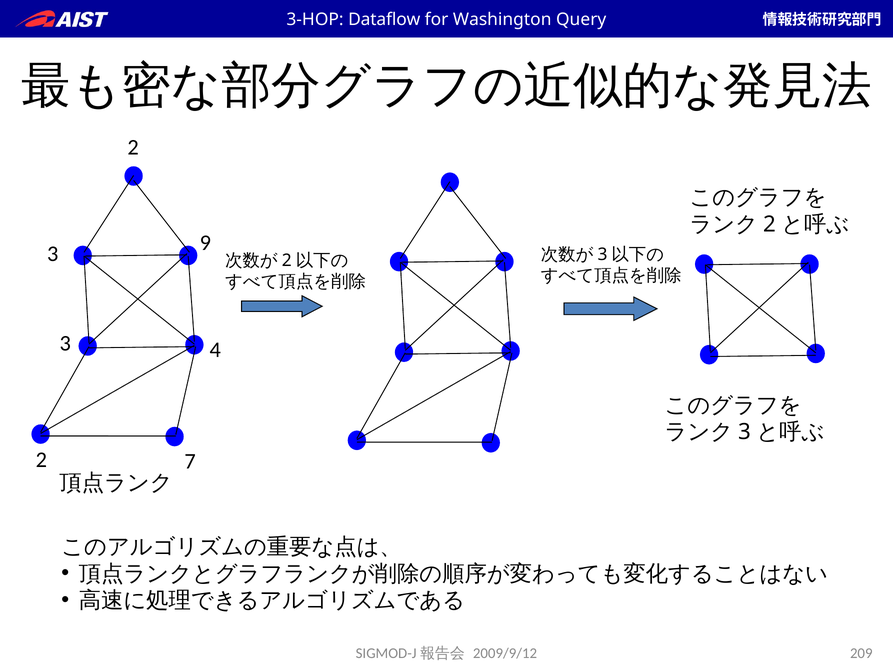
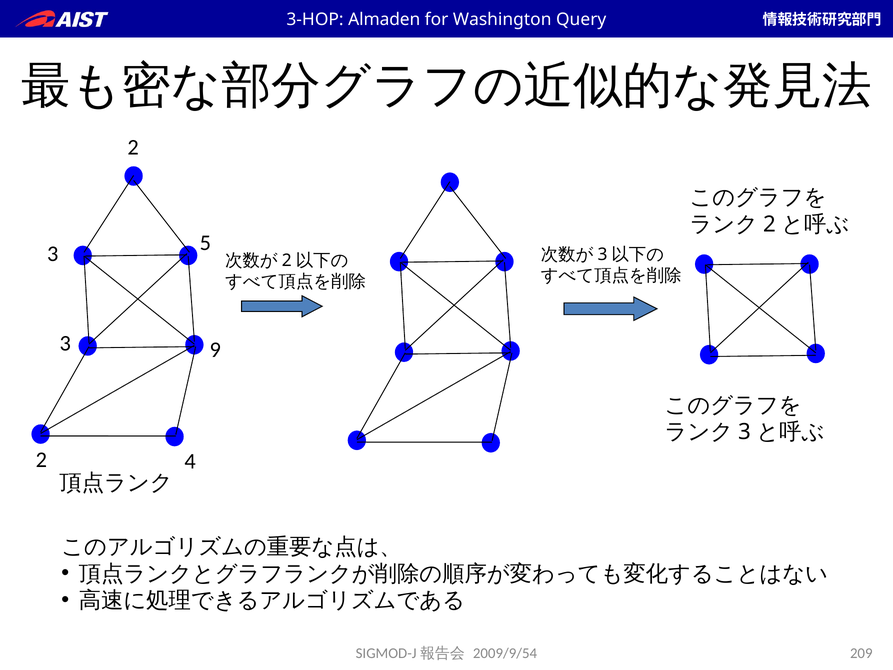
Dataflow: Dataflow -> Almaden
9: 9 -> 5
4: 4 -> 9
7: 7 -> 4
2009/9/12: 2009/9/12 -> 2009/9/54
